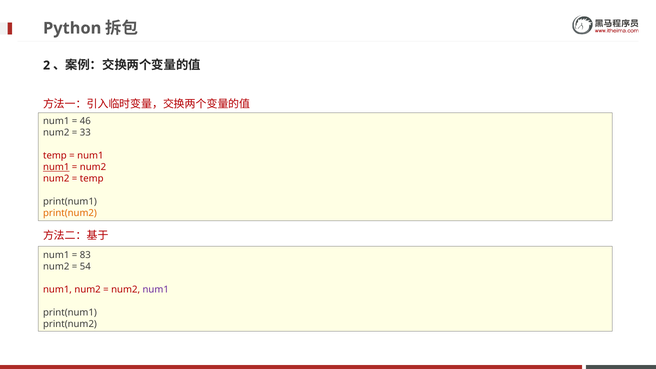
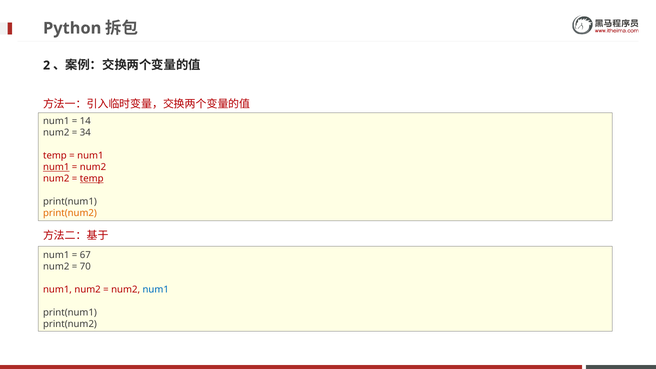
46: 46 -> 14
33: 33 -> 34
temp at (92, 179) underline: none -> present
83: 83 -> 67
54: 54 -> 70
num1 at (156, 289) colour: purple -> blue
